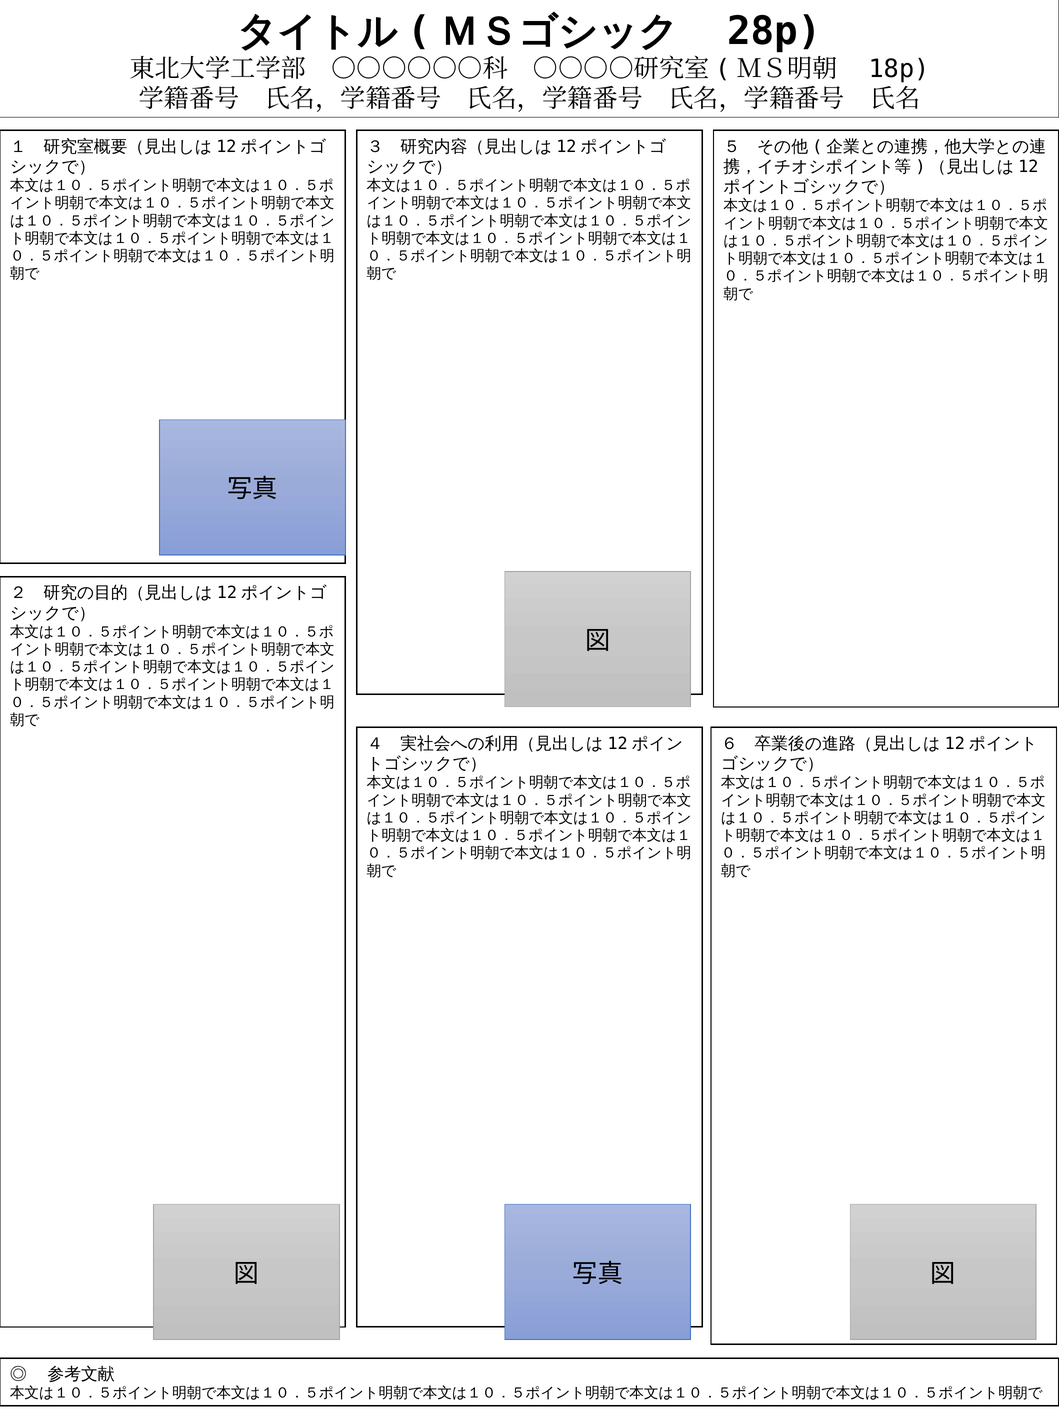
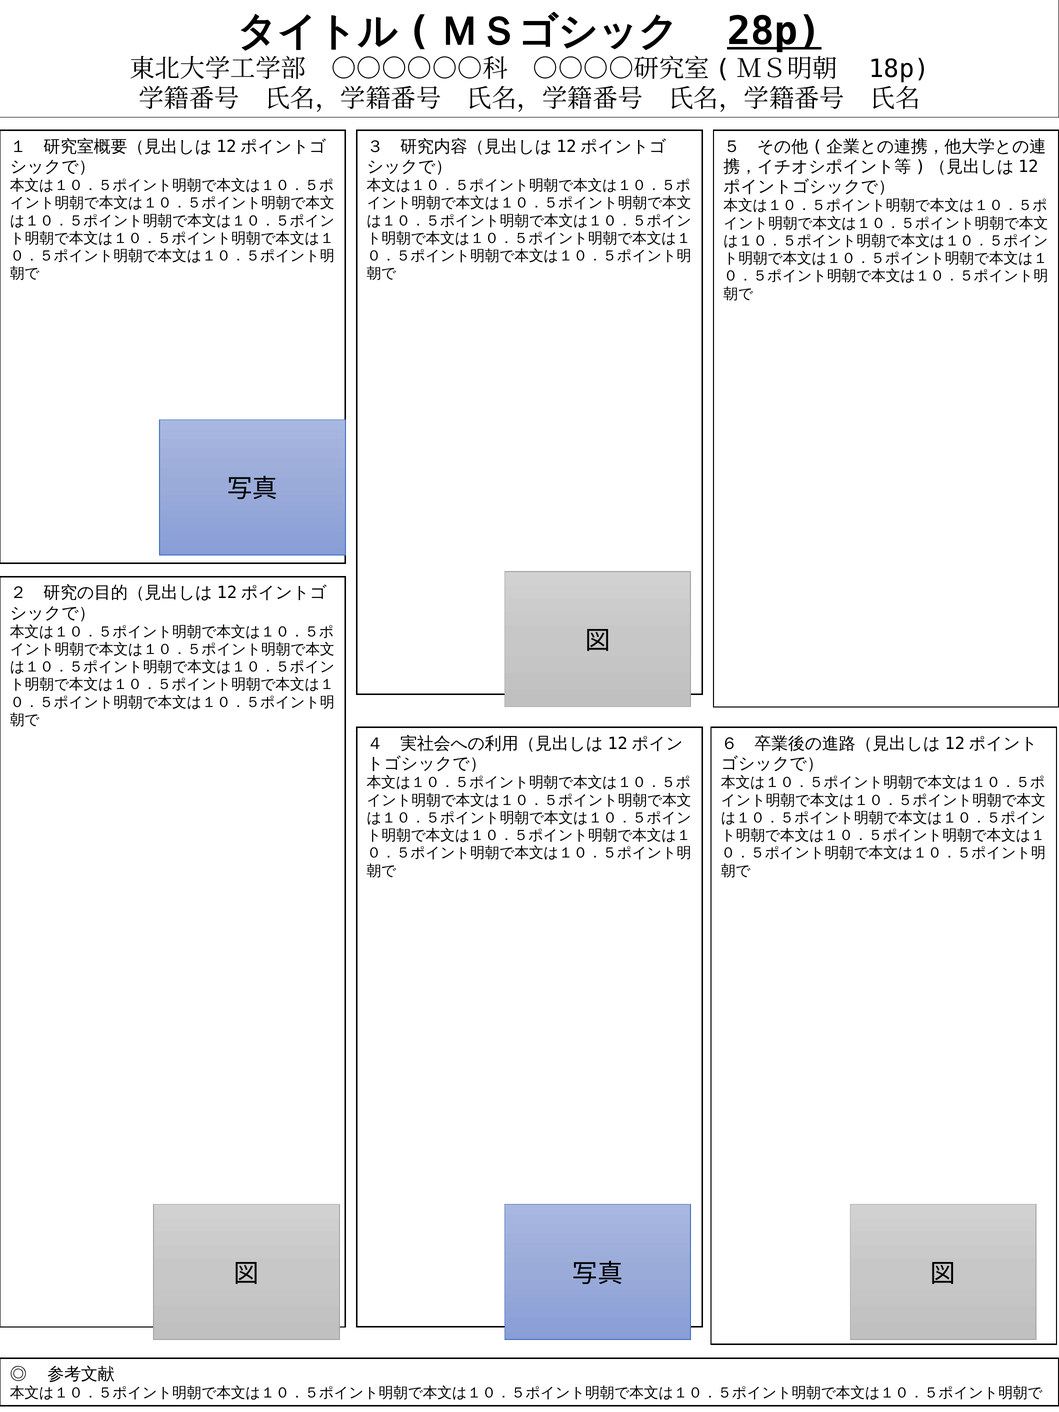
28p underline: none -> present
